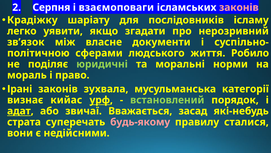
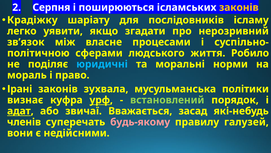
взаємоповаги: взаємоповаги -> поширюються
законів at (239, 7) colour: pink -> yellow
документи: документи -> процесами
юридичні colour: light green -> light blue
категорії: категорії -> політики
кийас: кийас -> куфра
страта: страта -> членів
сталися: сталися -> галузей
